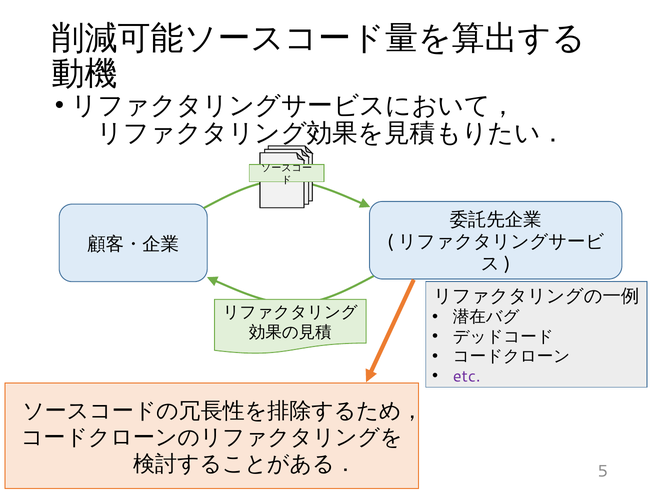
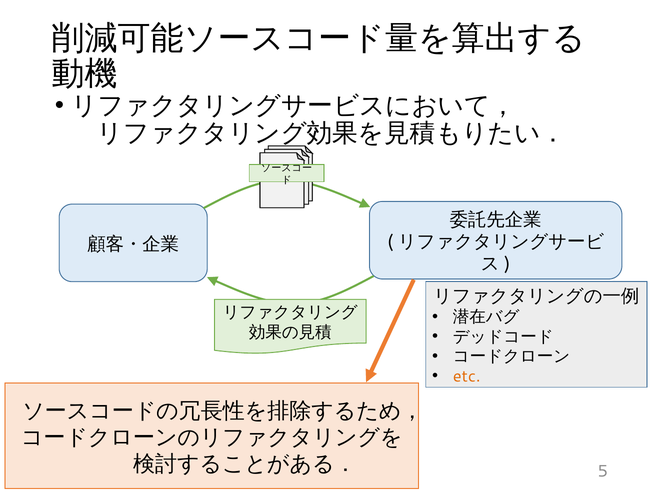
etc colour: purple -> orange
